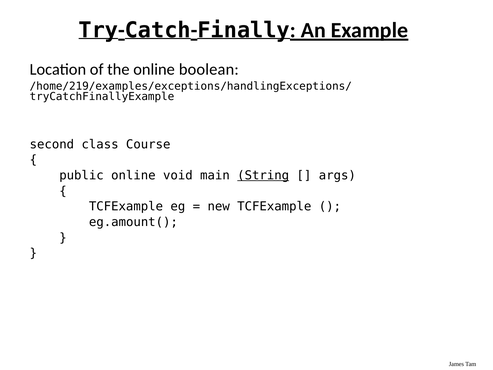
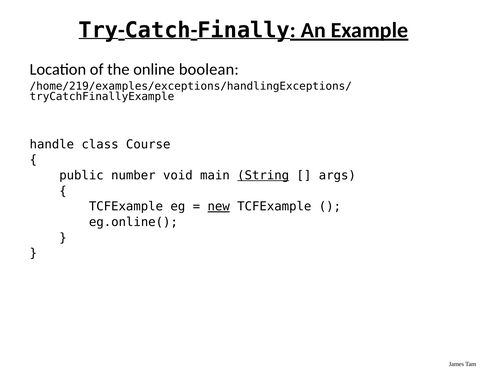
second: second -> handle
public online: online -> number
new underline: none -> present
eg.amount(: eg.amount( -> eg.online(
